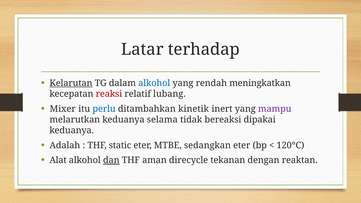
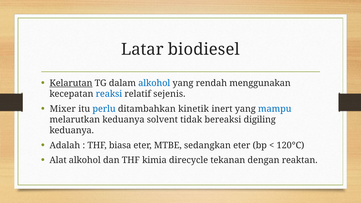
terhadap: terhadap -> biodiesel
meningkatkan: meningkatkan -> menggunakan
reaksi colour: red -> blue
lubang: lubang -> sejenis
mampu colour: purple -> blue
selama: selama -> solvent
dipakai: dipakai -> digiling
static: static -> biasa
dan underline: present -> none
aman: aman -> kimia
